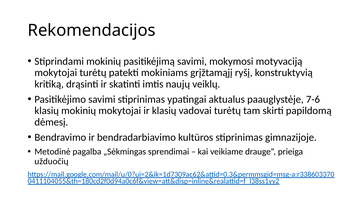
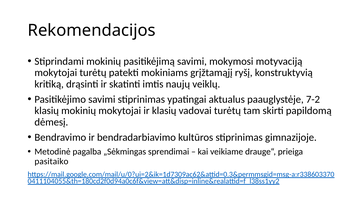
7-6: 7-6 -> 7-2
užduočių: užduočių -> pasitaiko
